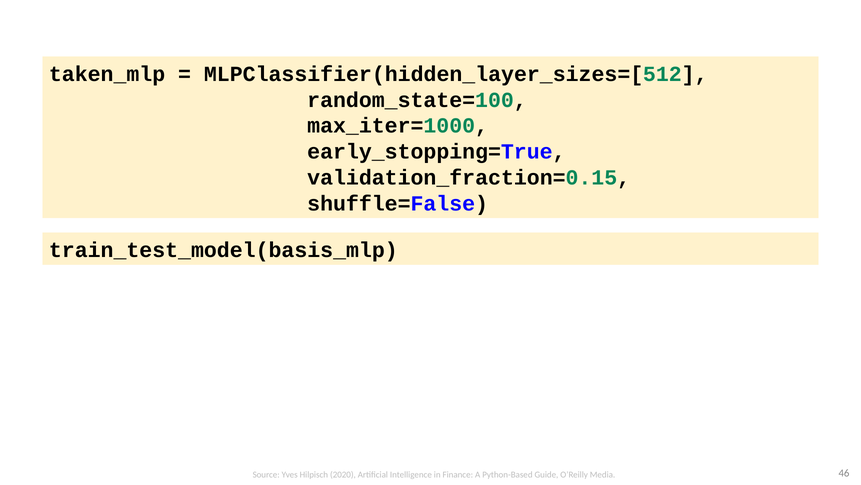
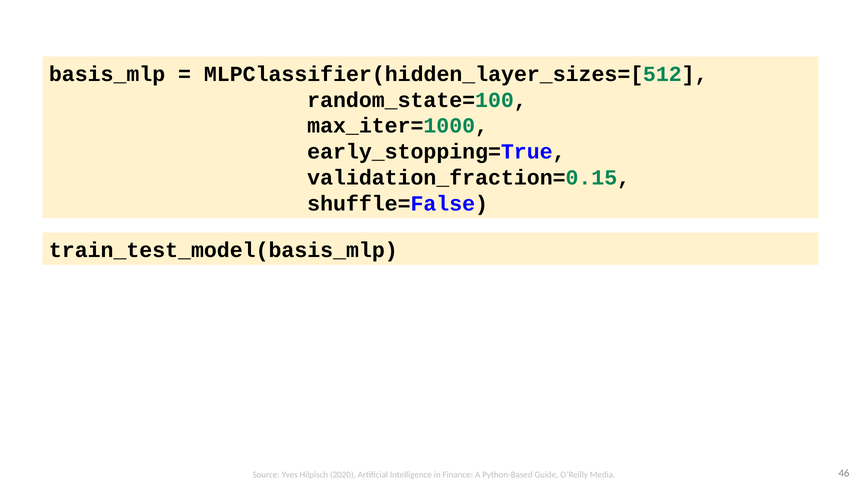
taken_mlp: taken_mlp -> basis_mlp
